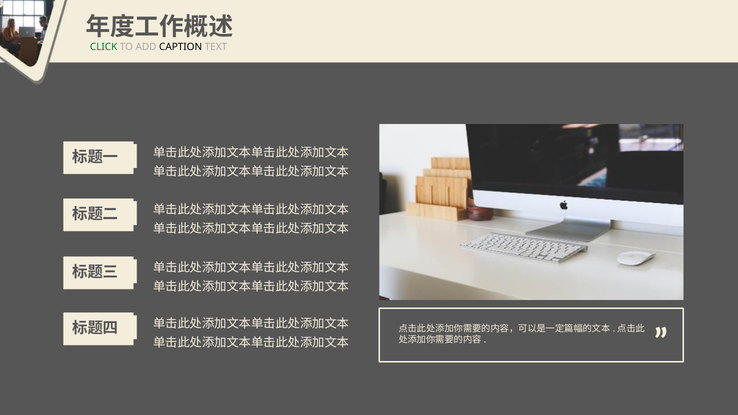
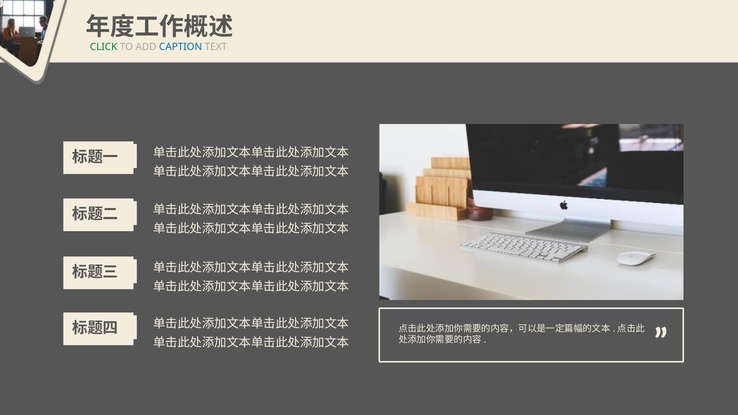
CAPTION colour: black -> blue
